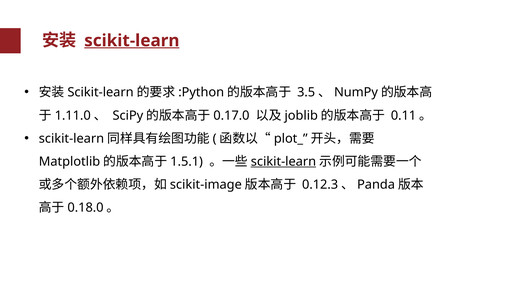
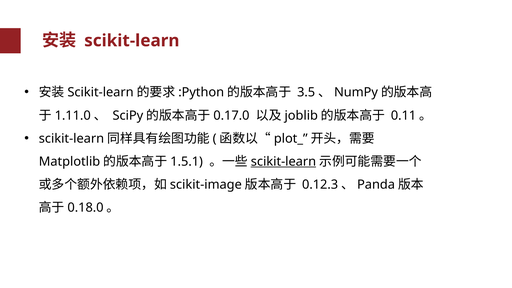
scikit-learn at (132, 41) underline: present -> none
